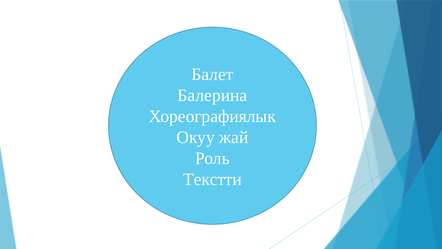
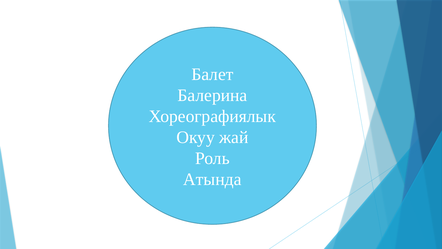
Текстти: Текстти -> Атында
